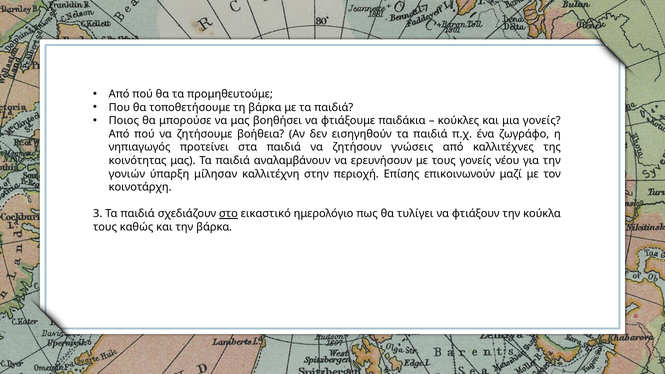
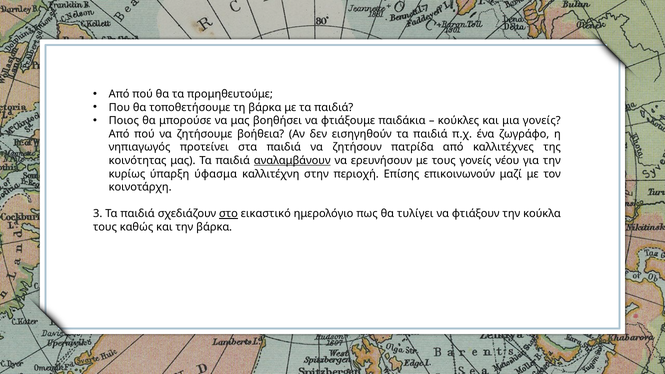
γνώσεις: γνώσεις -> πατρίδα
αναλαμβάνουν underline: none -> present
γονιών: γονιών -> κυρίως
μίλησαν: μίλησαν -> ύφασμα
